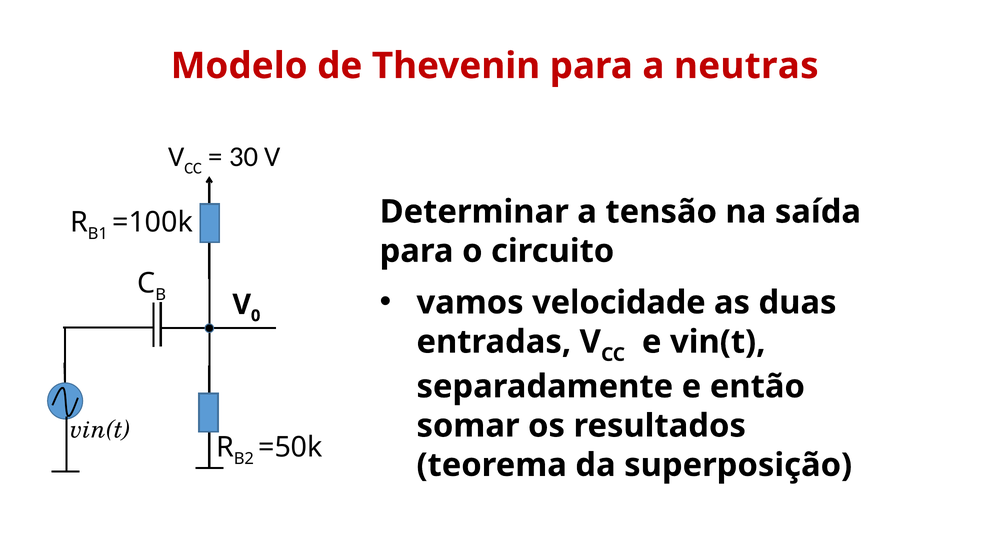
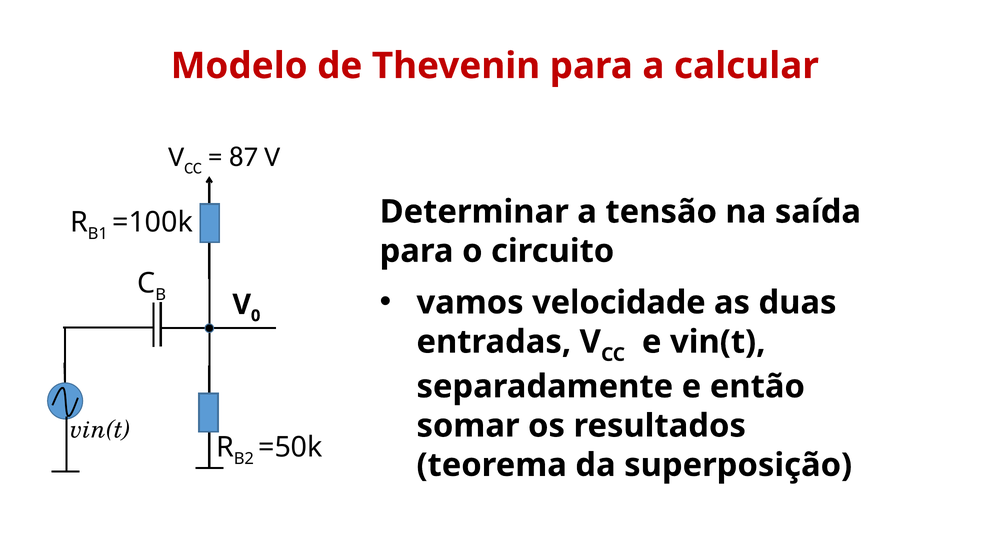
neutras: neutras -> calcular
30: 30 -> 87
